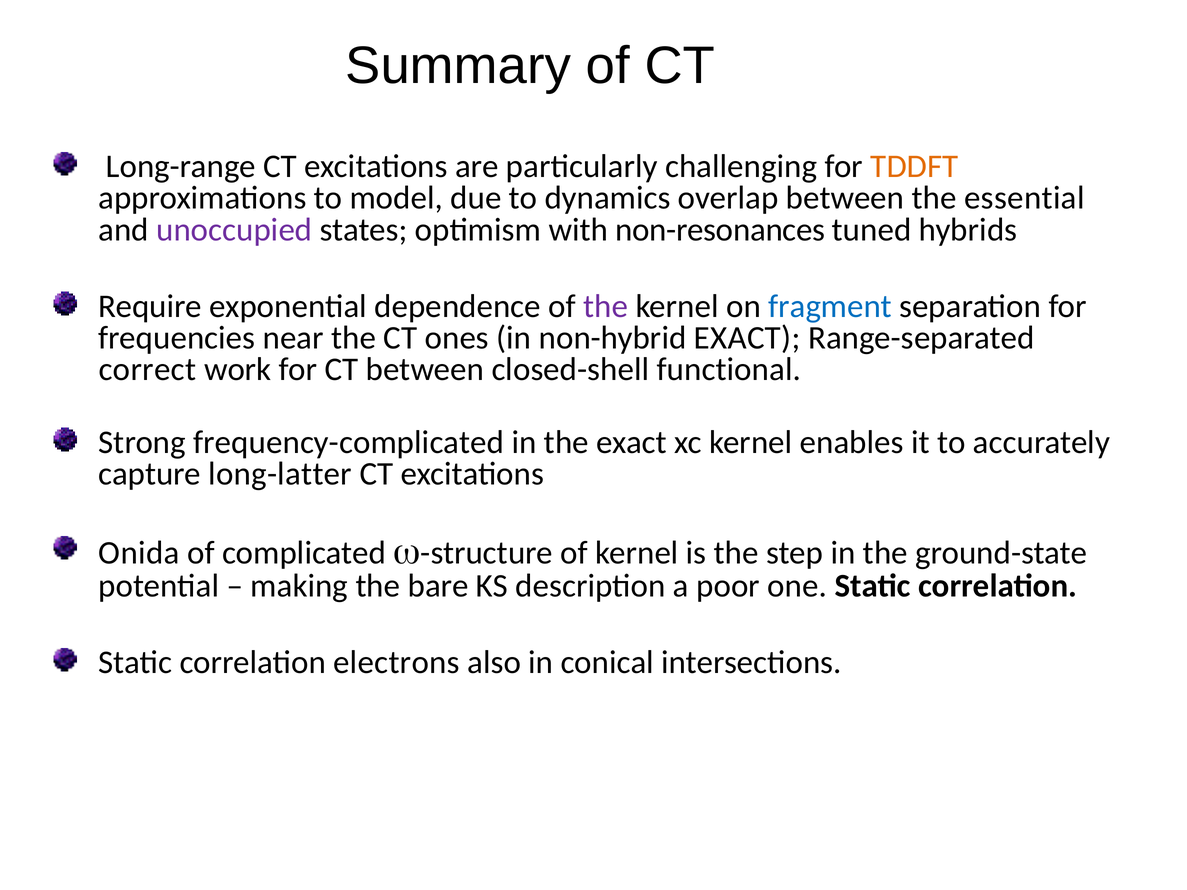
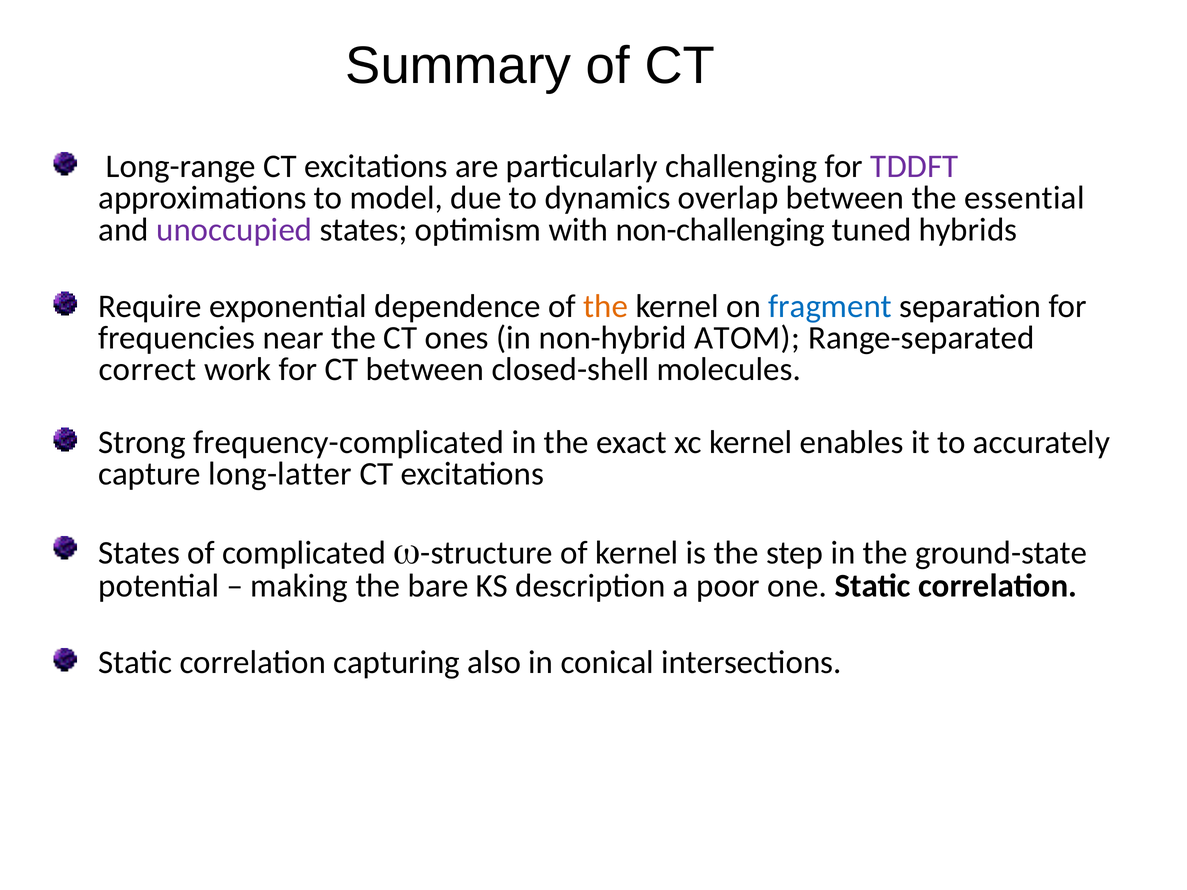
TDDFT colour: orange -> purple
non-resonances: non-resonances -> non-challenging
the at (606, 306) colour: purple -> orange
non-hybrid EXACT: EXACT -> ATOM
functional: functional -> molecules
Onida at (139, 553): Onida -> States
electrons: electrons -> capturing
